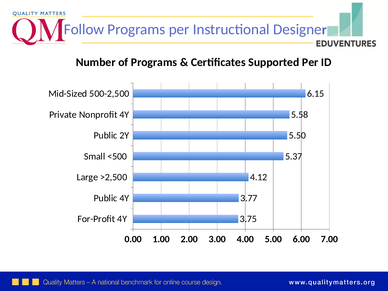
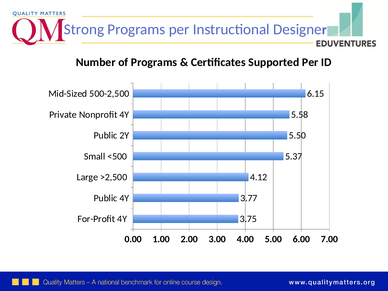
Follow: Follow -> Strong
